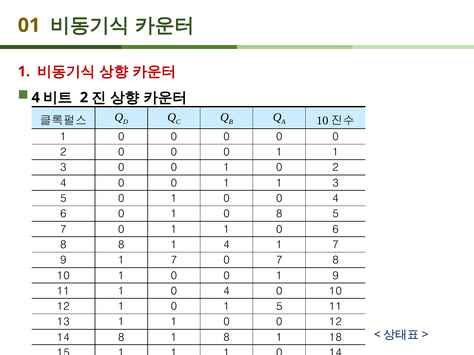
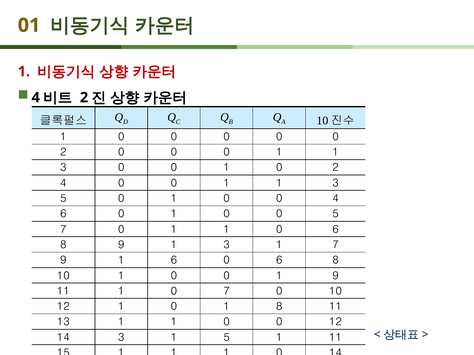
8 at (279, 214): 8 -> 0
8 8: 8 -> 9
4 at (227, 245): 4 -> 3
9 1 7: 7 -> 6
7 at (279, 261): 7 -> 6
1 0 4: 4 -> 7
1 5: 5 -> 8
14 8: 8 -> 3
1 8: 8 -> 5
1 18: 18 -> 11
